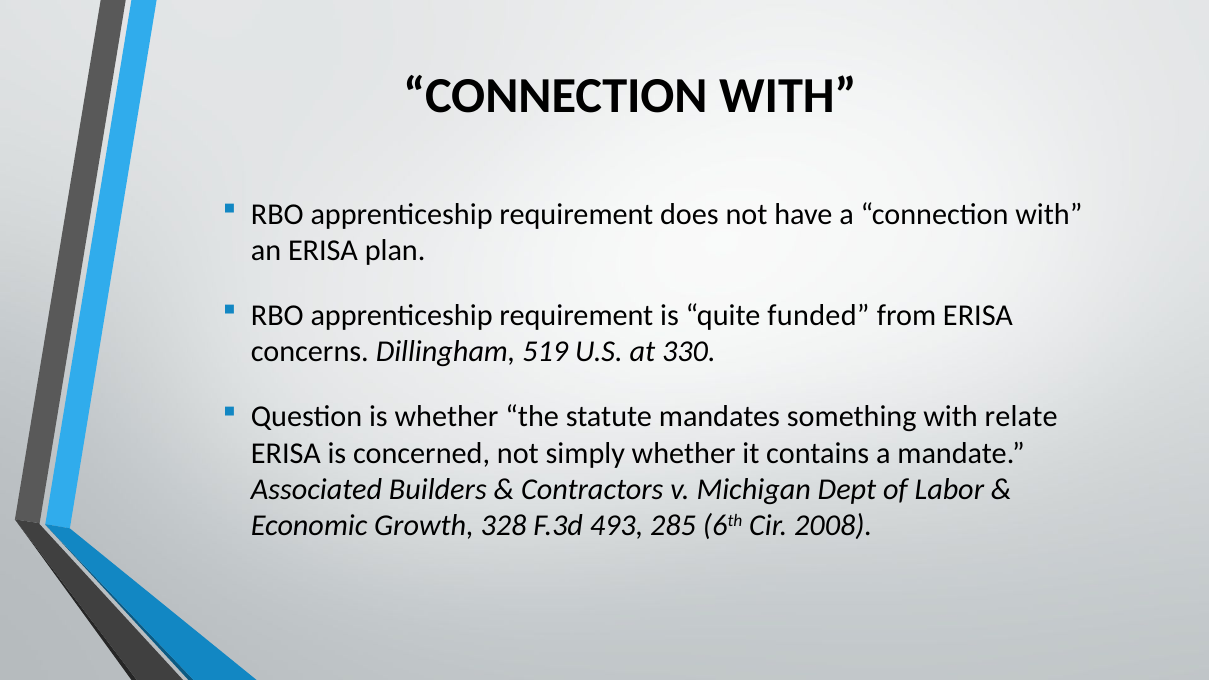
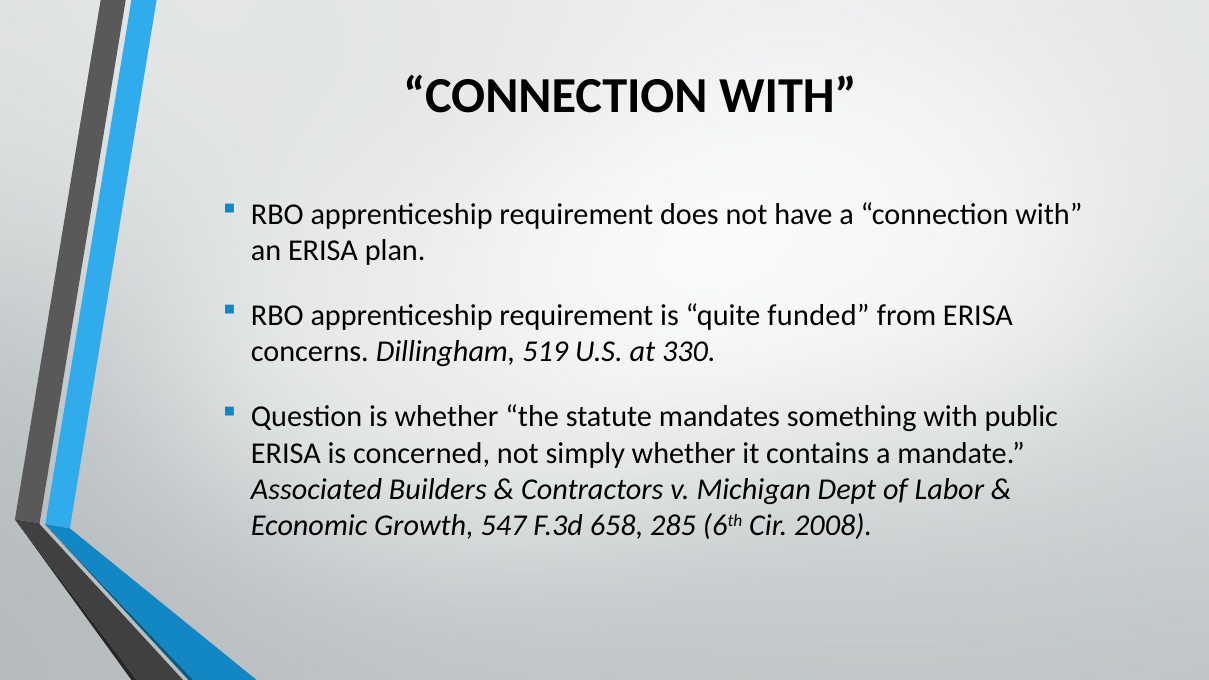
relate: relate -> public
328: 328 -> 547
493: 493 -> 658
